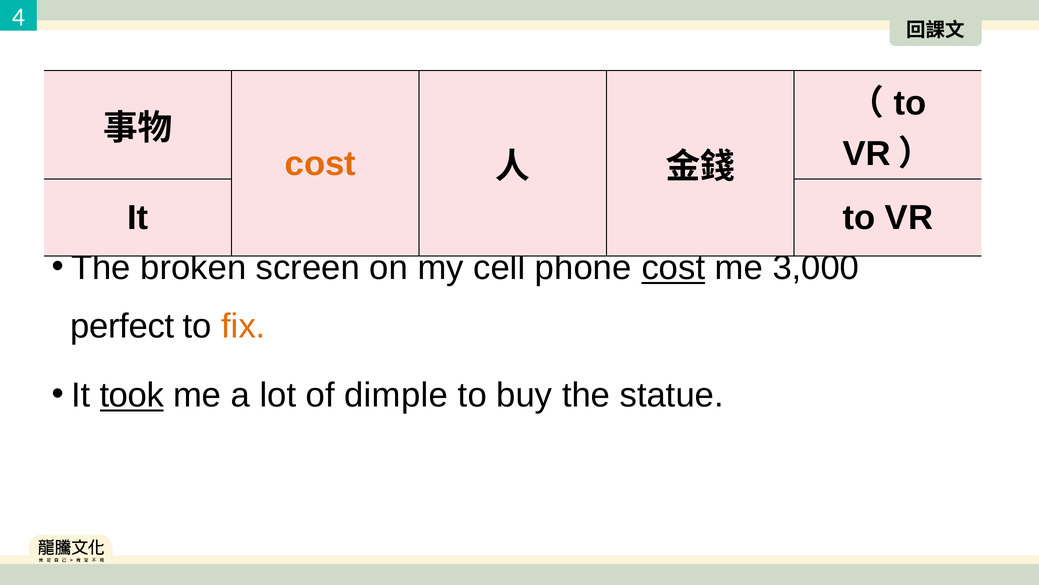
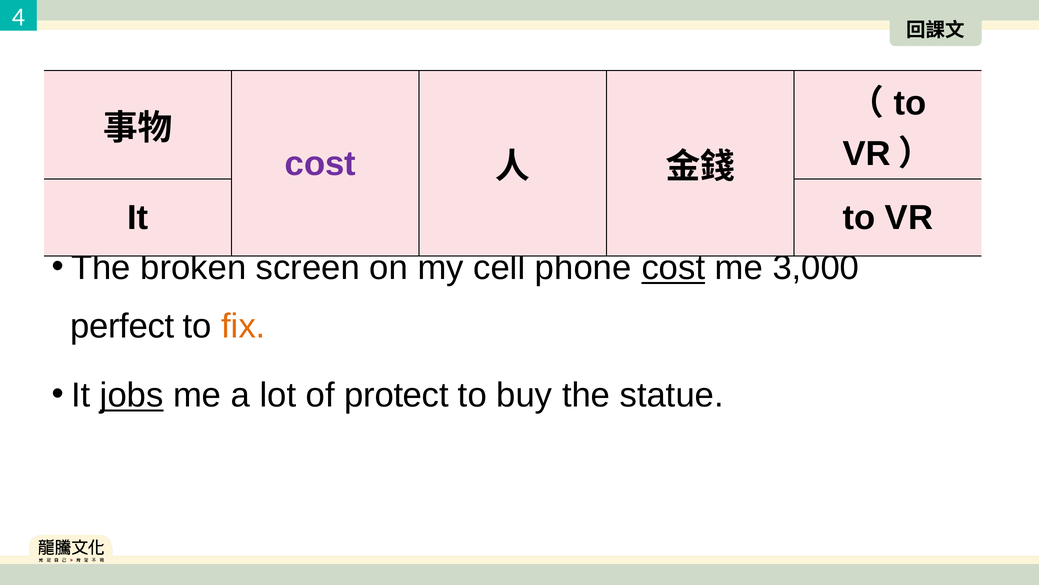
cost at (320, 164) colour: orange -> purple
took: took -> jobs
dimple: dimple -> protect
